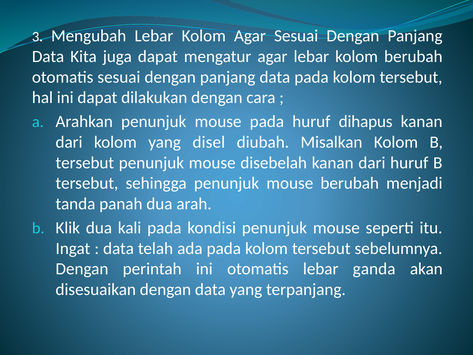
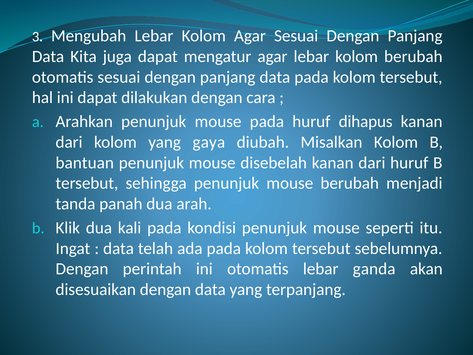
disel: disel -> gaya
tersebut at (85, 163): tersebut -> bantuan
